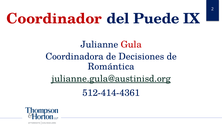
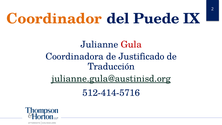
Coordinador colour: red -> orange
Decisiones: Decisiones -> Justificado
Romántica: Romántica -> Traducción
512-414-4361: 512-414-4361 -> 512-414-5716
